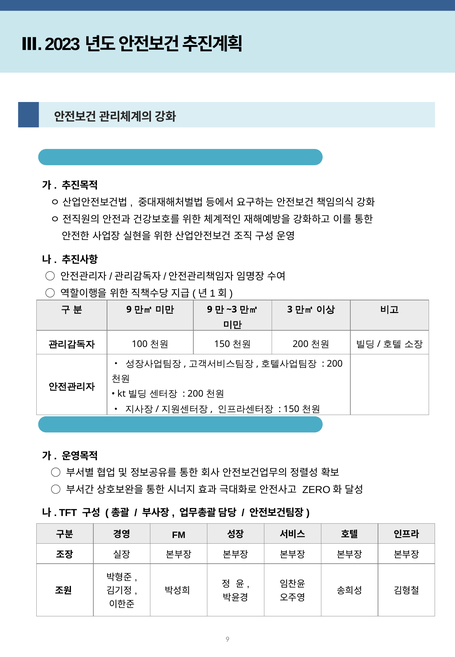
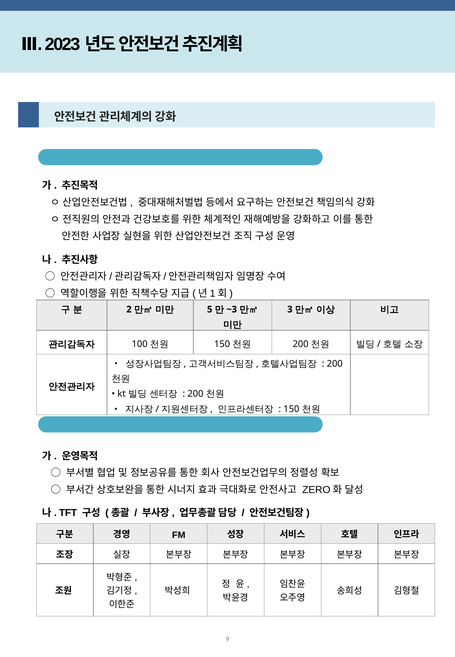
9 at (129, 309): 9 -> 2
9 at (210, 309): 9 -> 5
